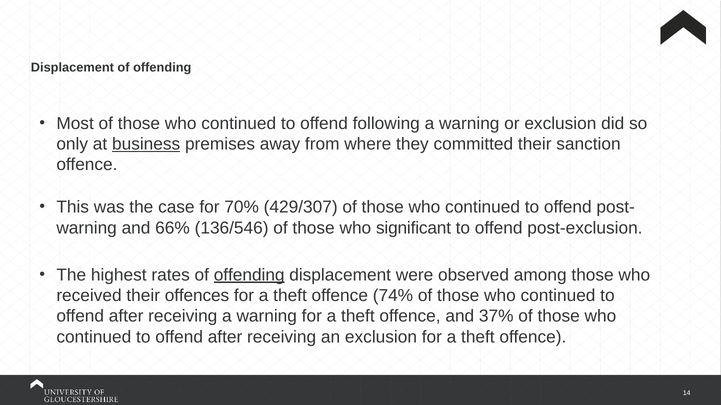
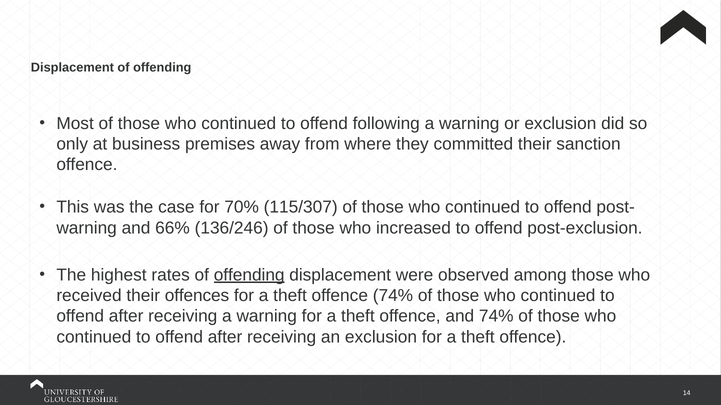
business underline: present -> none
429/307: 429/307 -> 115/307
136/546: 136/546 -> 136/246
significant: significant -> increased
and 37%: 37% -> 74%
